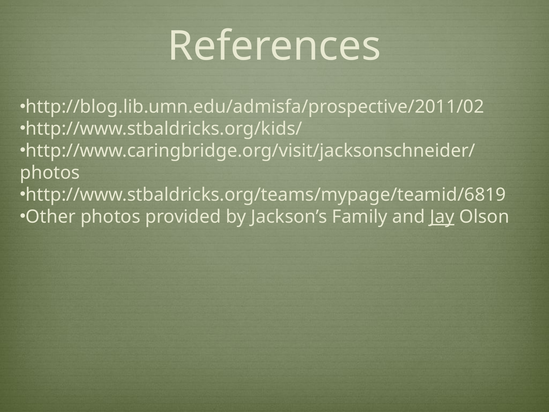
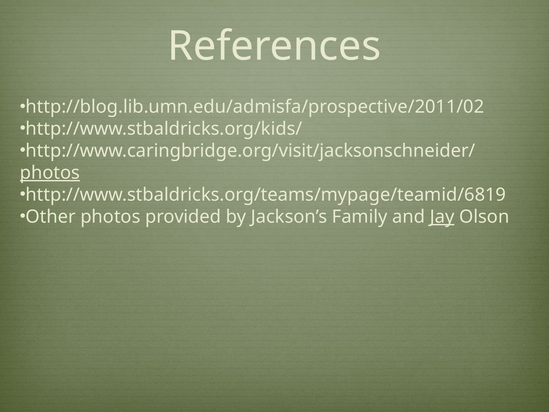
photos at (50, 173) underline: none -> present
